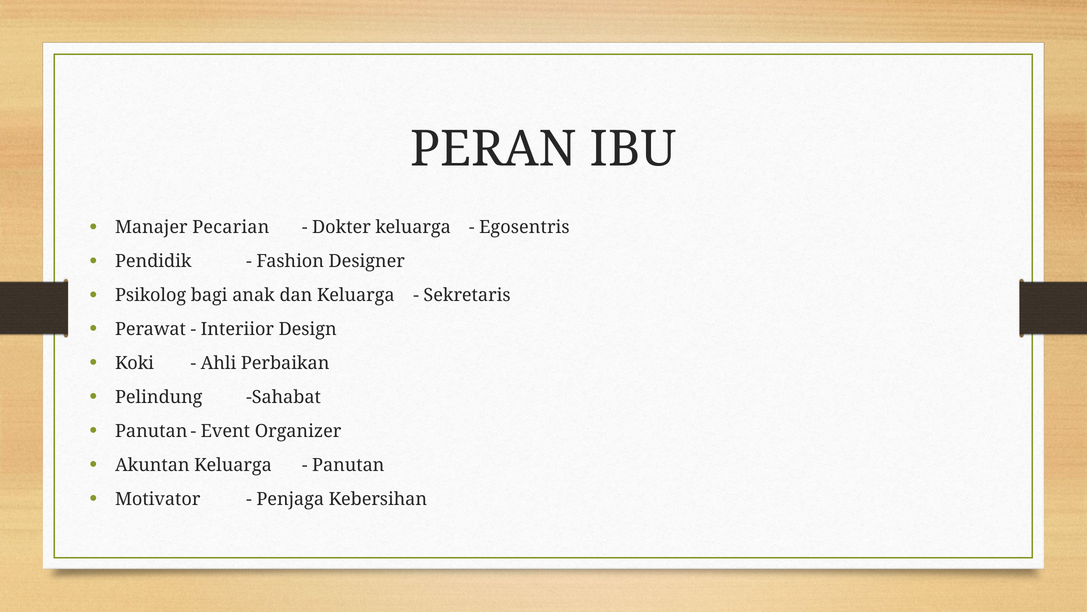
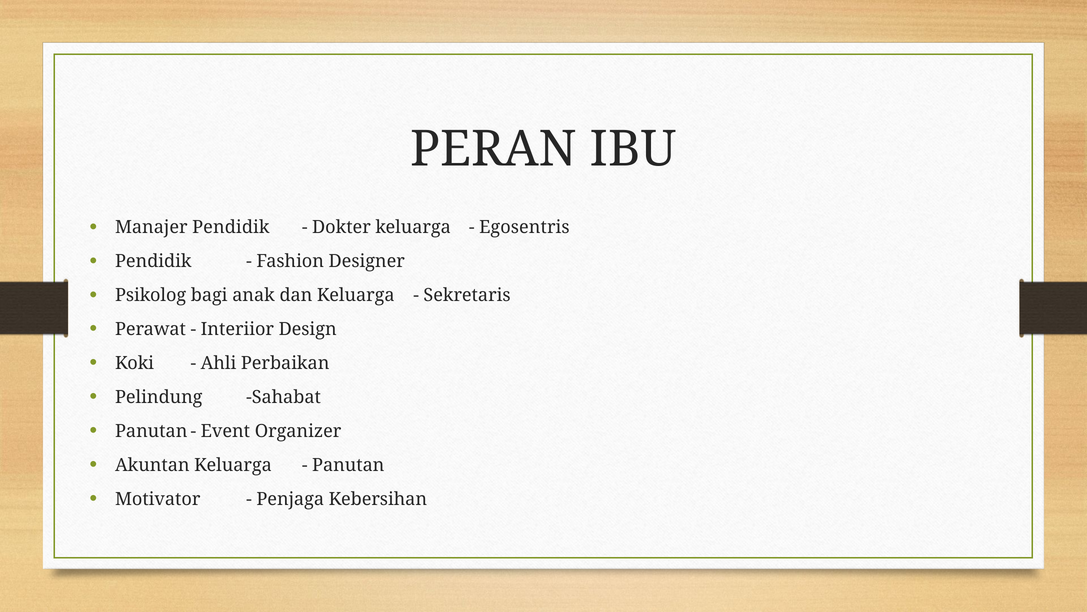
Manajer Pecarian: Pecarian -> Pendidik
